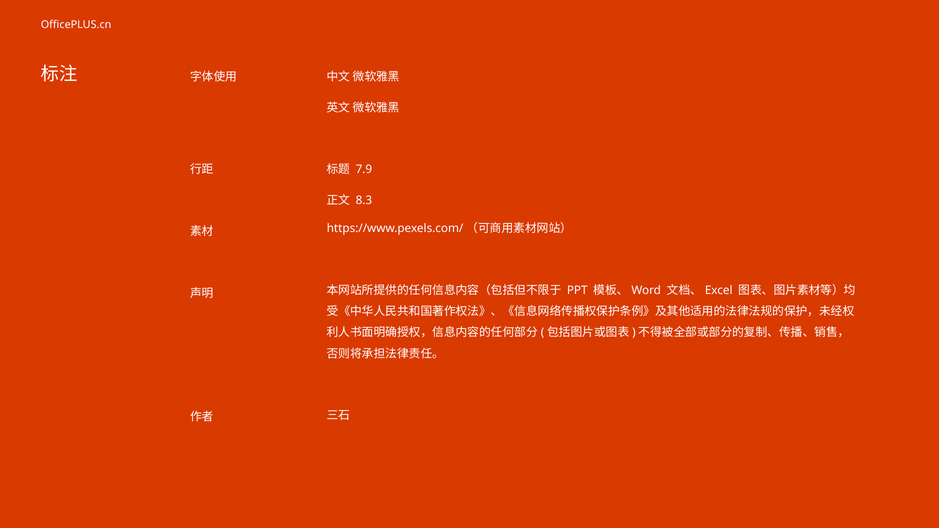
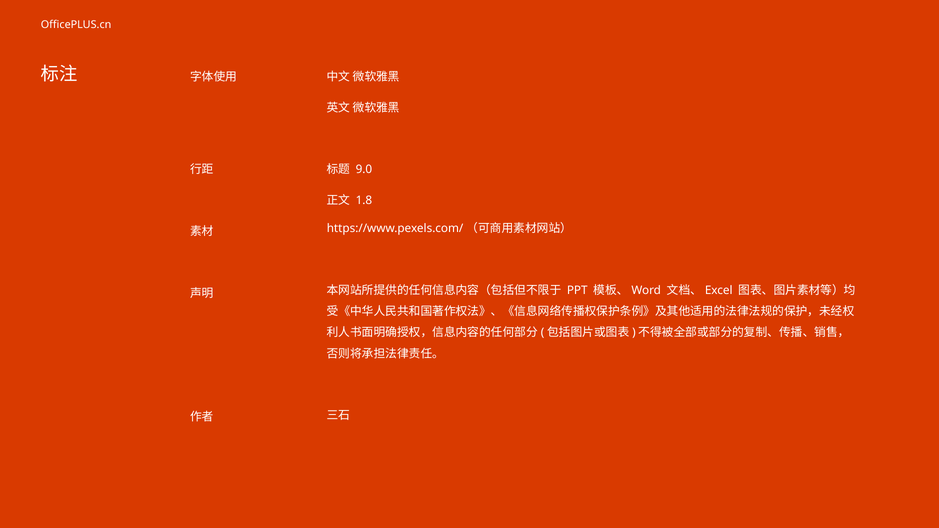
7.9: 7.9 -> 9.0
8.3: 8.3 -> 1.8
